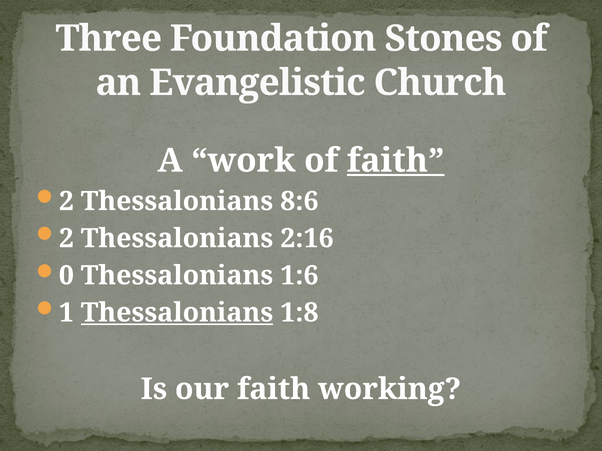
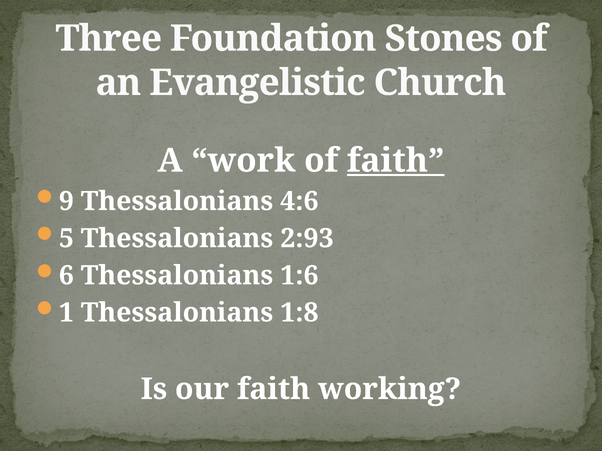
2 at (66, 201): 2 -> 9
8:6: 8:6 -> 4:6
2 at (66, 239): 2 -> 5
2:16: 2:16 -> 2:93
0: 0 -> 6
Thessalonians at (177, 313) underline: present -> none
